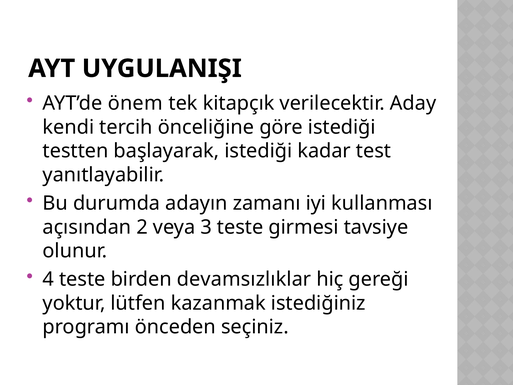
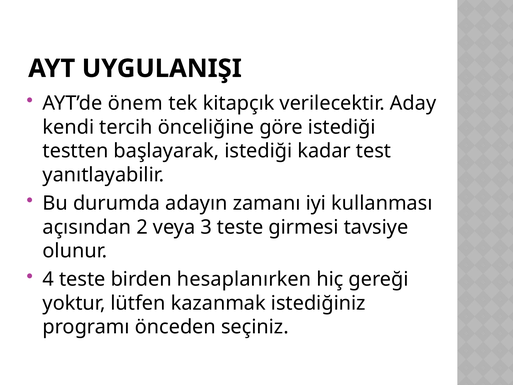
devamsızlıklar: devamsızlıklar -> hesaplanırken
